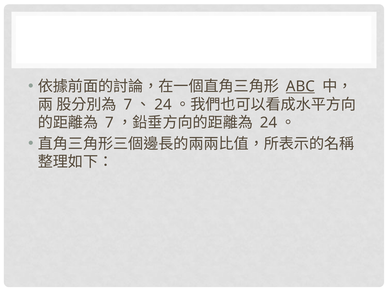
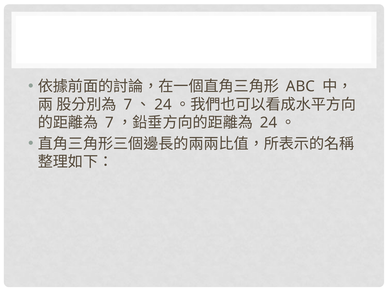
ABC underline: present -> none
